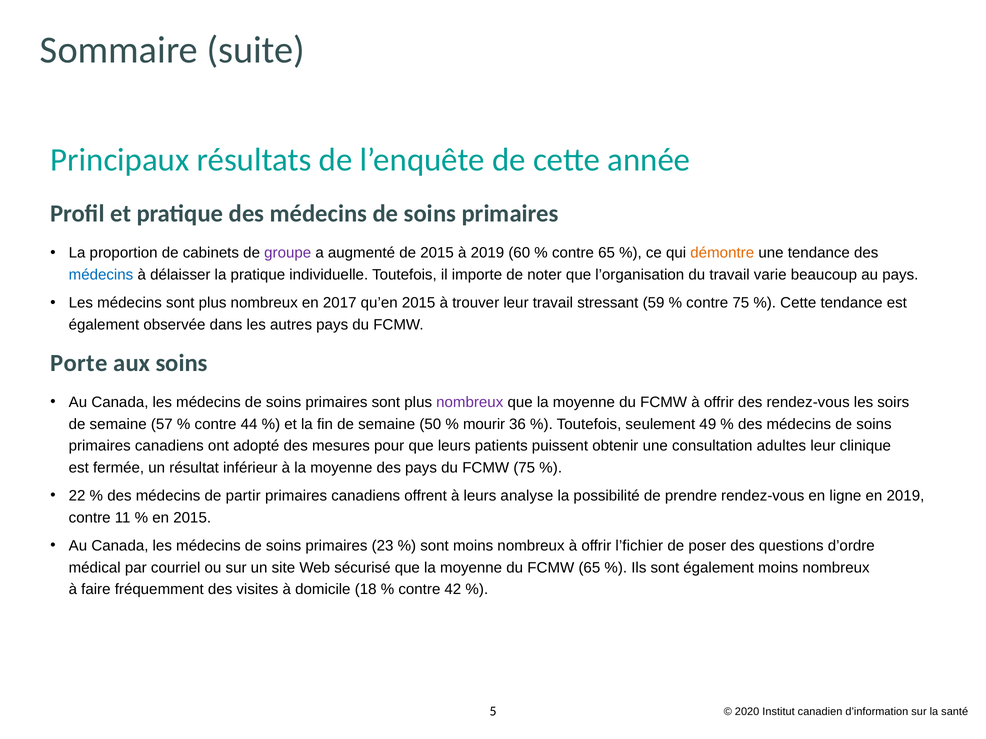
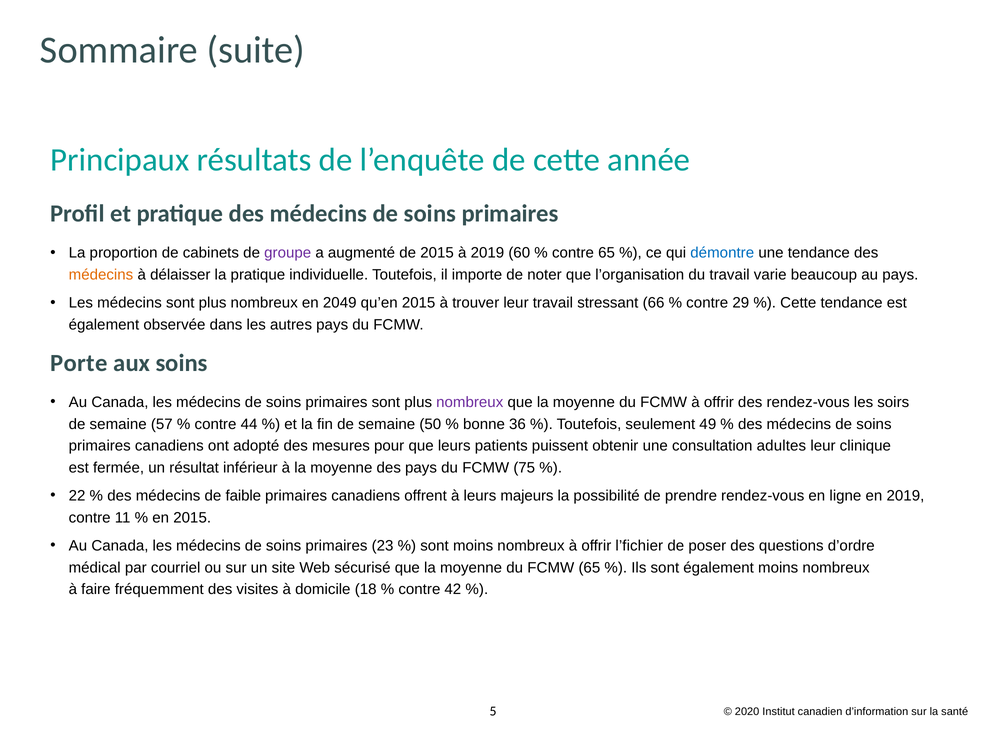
démontre colour: orange -> blue
médecins at (101, 275) colour: blue -> orange
2017: 2017 -> 2049
59: 59 -> 66
contre 75: 75 -> 29
mourir: mourir -> bonne
partir: partir -> faible
analyse: analyse -> majeurs
